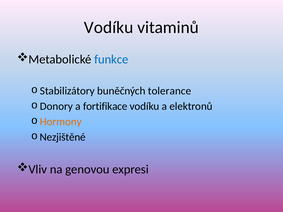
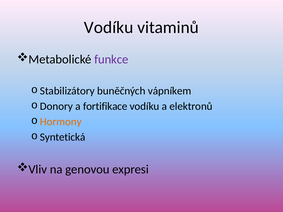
funkce colour: blue -> purple
tolerance: tolerance -> vápníkem
Nezjištěné: Nezjištěné -> Syntetická
